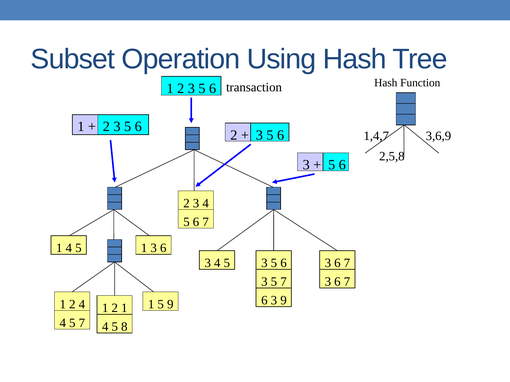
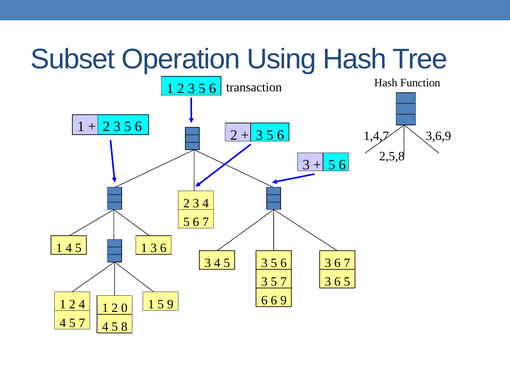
7 at (347, 282): 7 -> 5
3 at (274, 301): 3 -> 6
2 1: 1 -> 0
